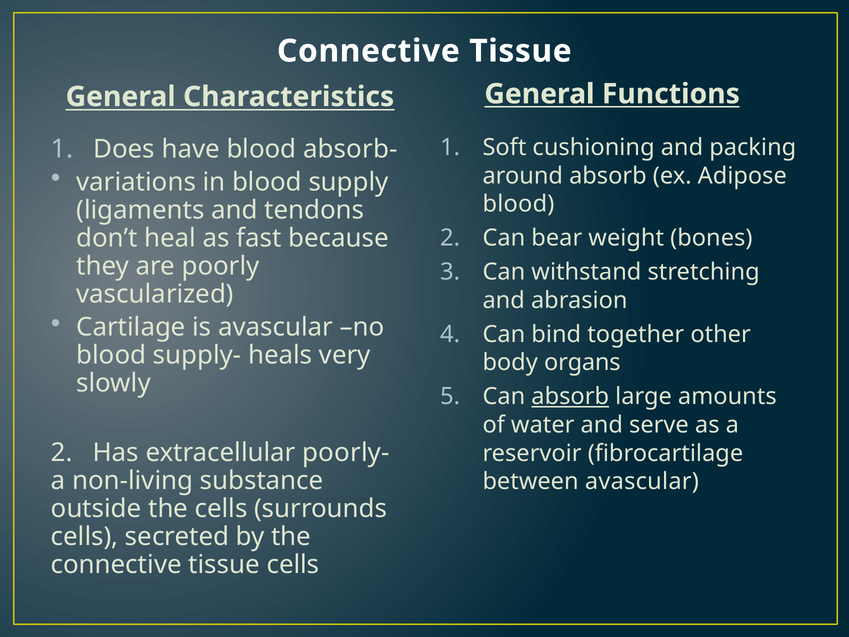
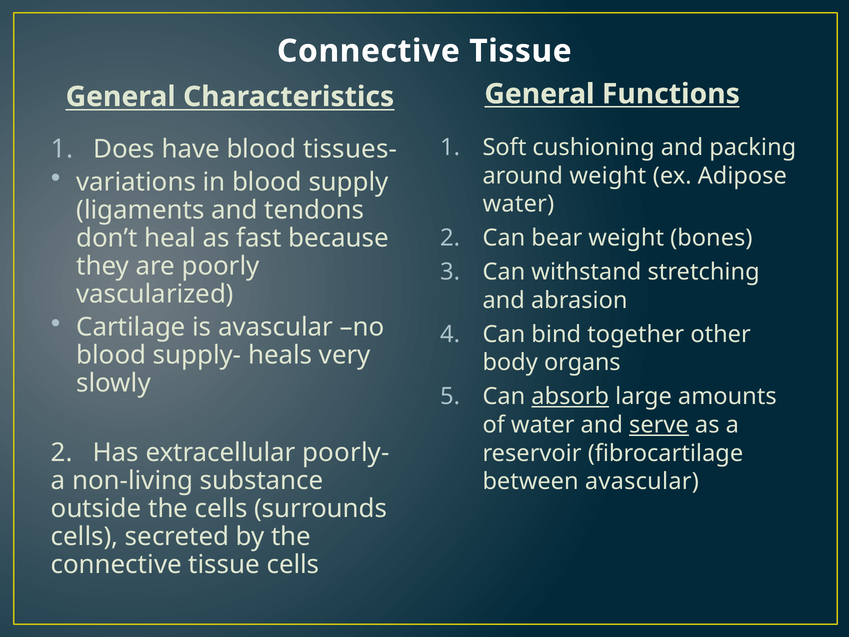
absorb-: absorb- -> tissues-
around absorb: absorb -> weight
blood at (518, 204): blood -> water
serve underline: none -> present
